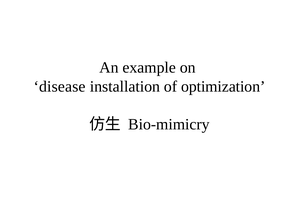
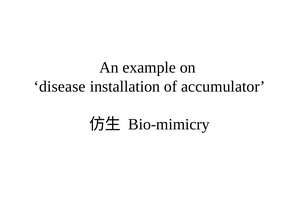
optimization: optimization -> accumulator
